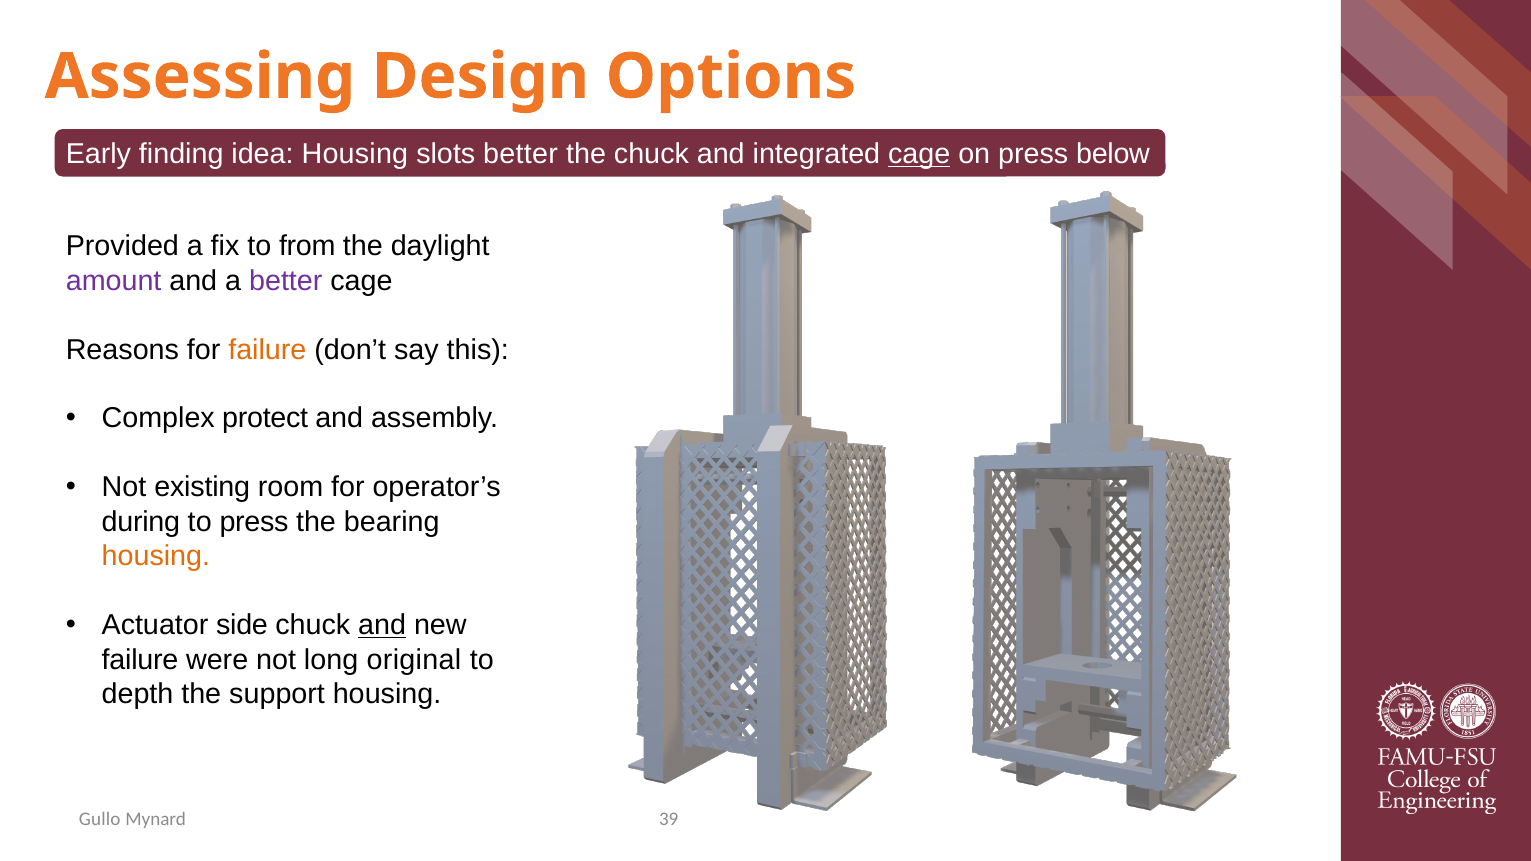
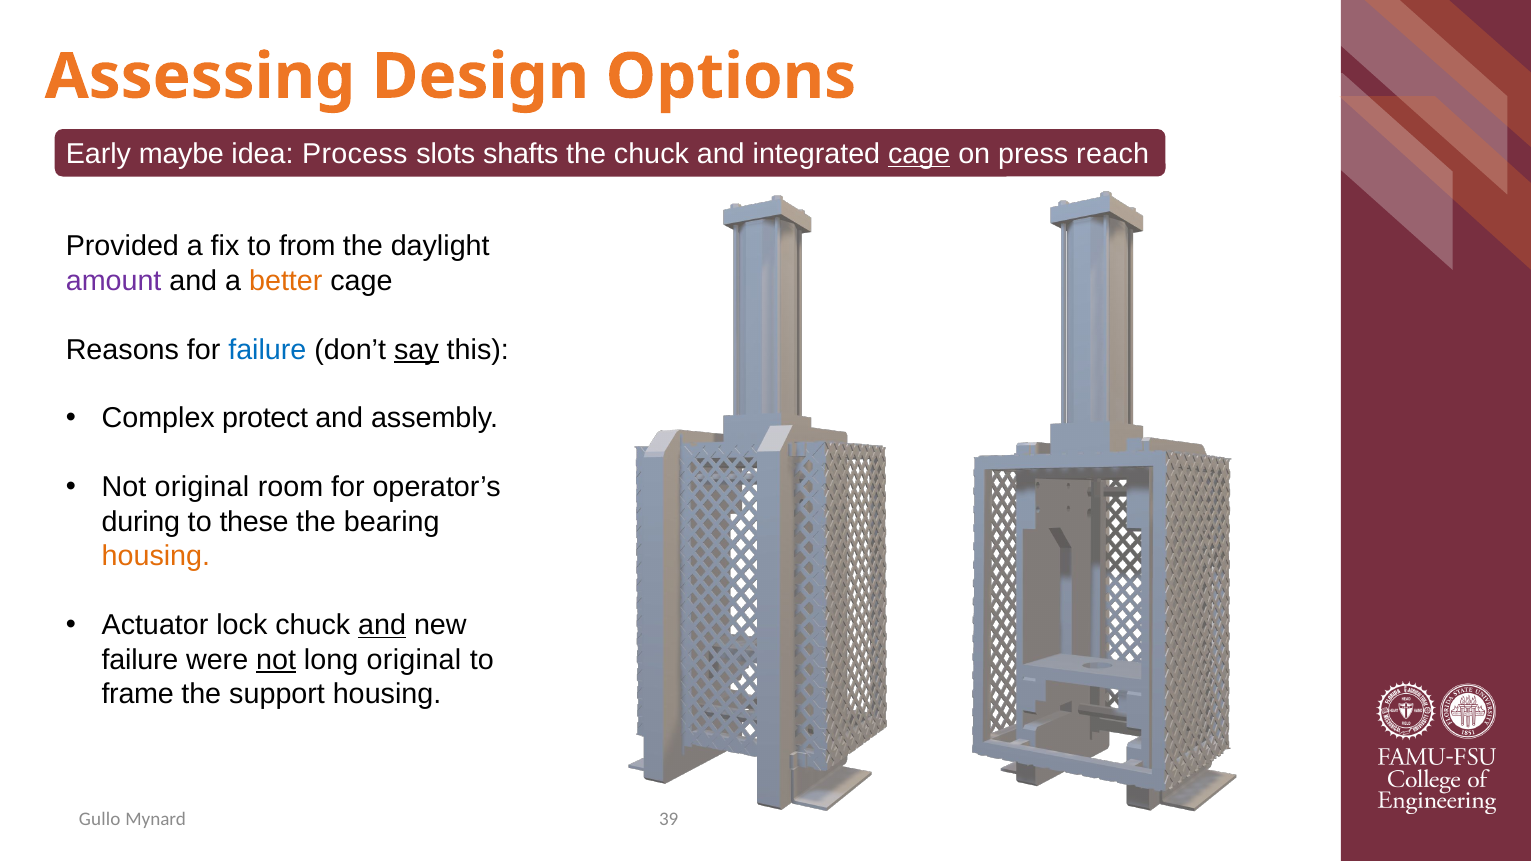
finding: finding -> maybe
idea Housing: Housing -> Process
slots better: better -> shafts
below: below -> reach
better at (286, 281) colour: purple -> orange
failure at (267, 350) colour: orange -> blue
say underline: none -> present
Not existing: existing -> original
to press: press -> these
side: side -> lock
not at (276, 660) underline: none -> present
depth: depth -> frame
